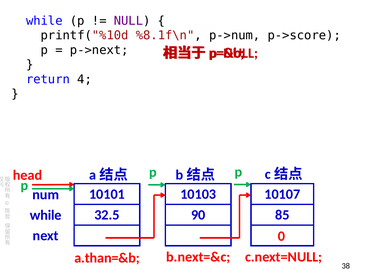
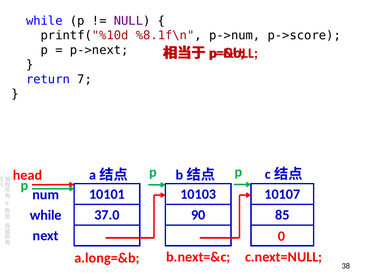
4: 4 -> 7
32.5: 32.5 -> 37.0
a.than=&b: a.than=&b -> a.long=&b
